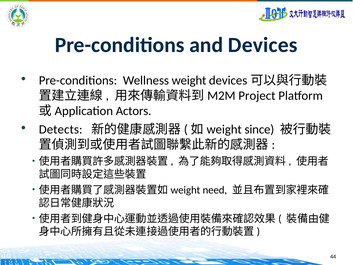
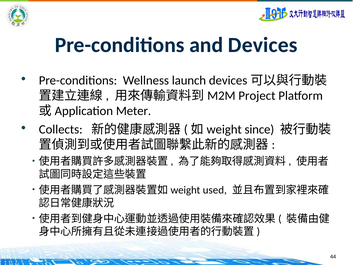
weight: weight -> launch
Actors: Actors -> Meter
Detects: Detects -> Collects
need: need -> used
